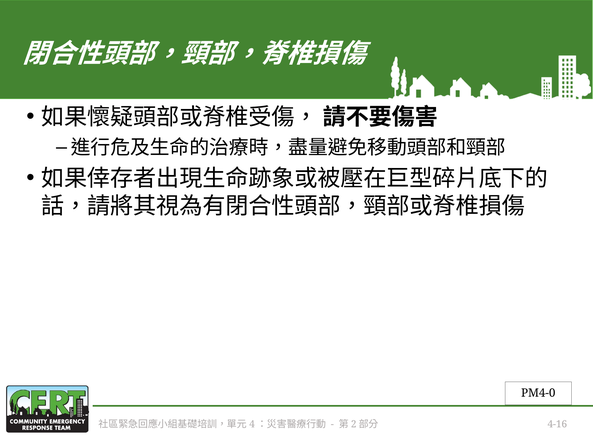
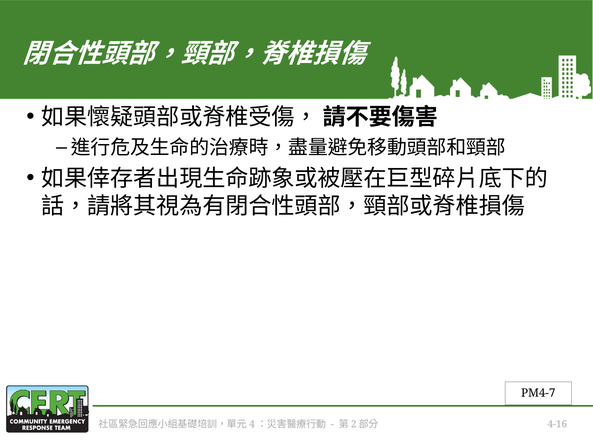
PM4-0: PM4-0 -> PM4-7
